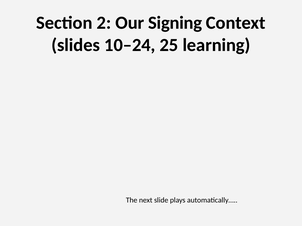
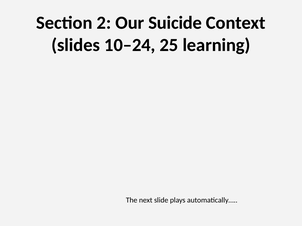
Signing: Signing -> Suicide
